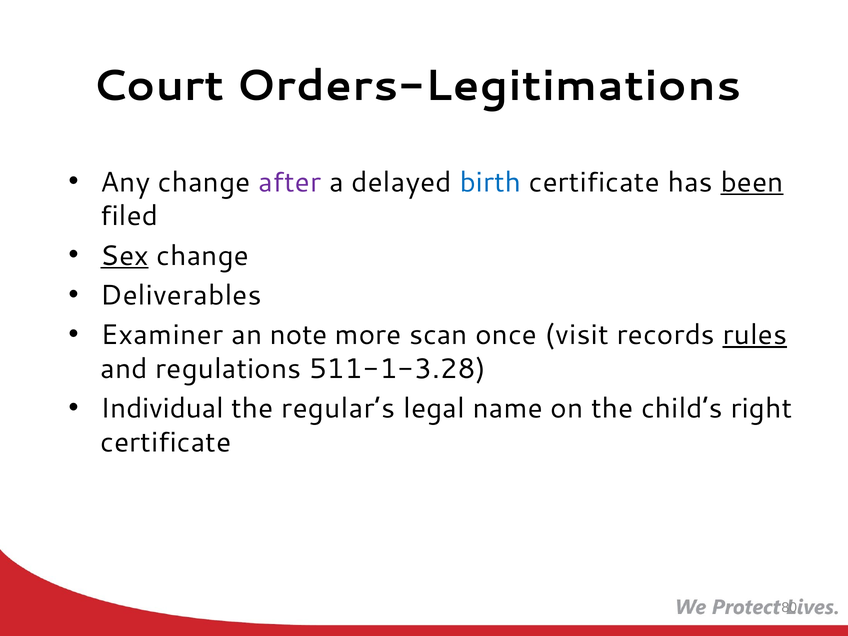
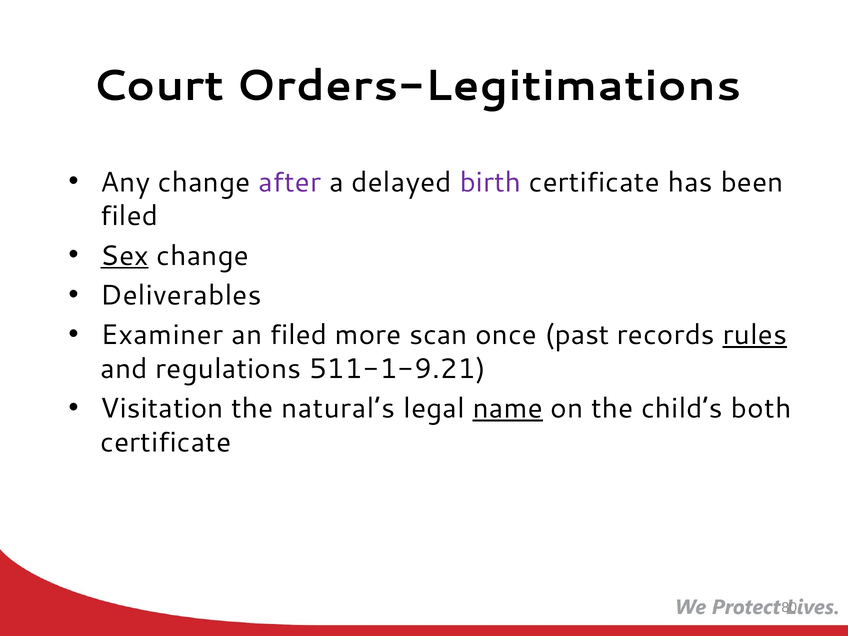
birth colour: blue -> purple
been underline: present -> none
an note: note -> filed
visit: visit -> past
511-1-3.28: 511-1-3.28 -> 511-1-9.21
Individual: Individual -> Visitation
regular’s: regular’s -> natural’s
name underline: none -> present
right: right -> both
